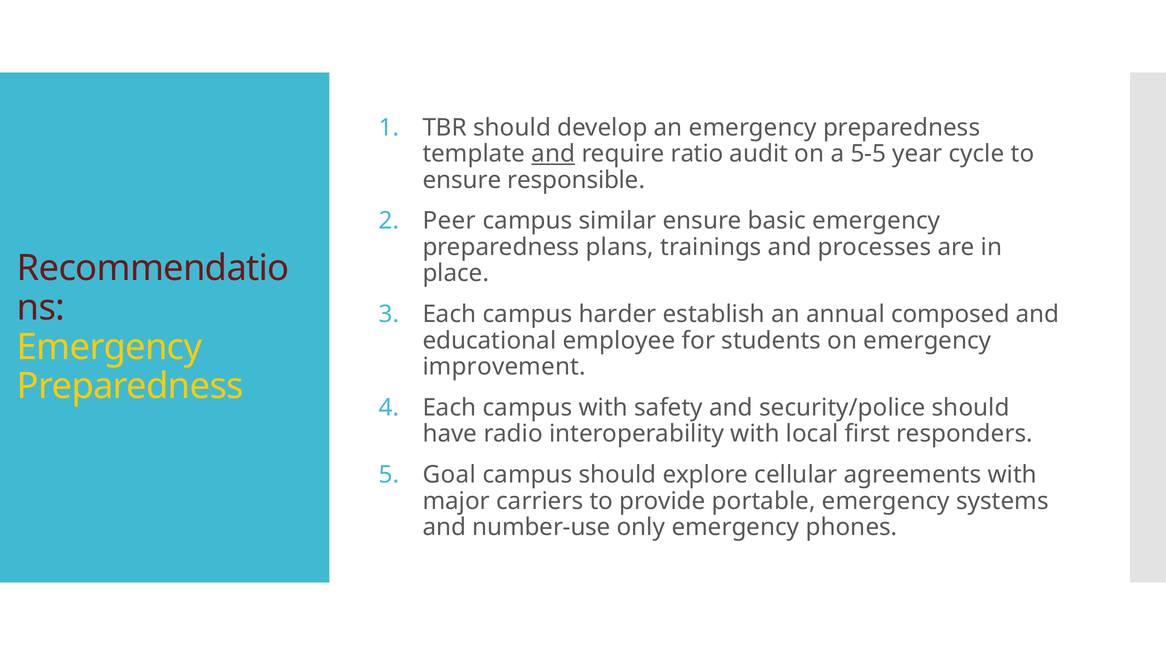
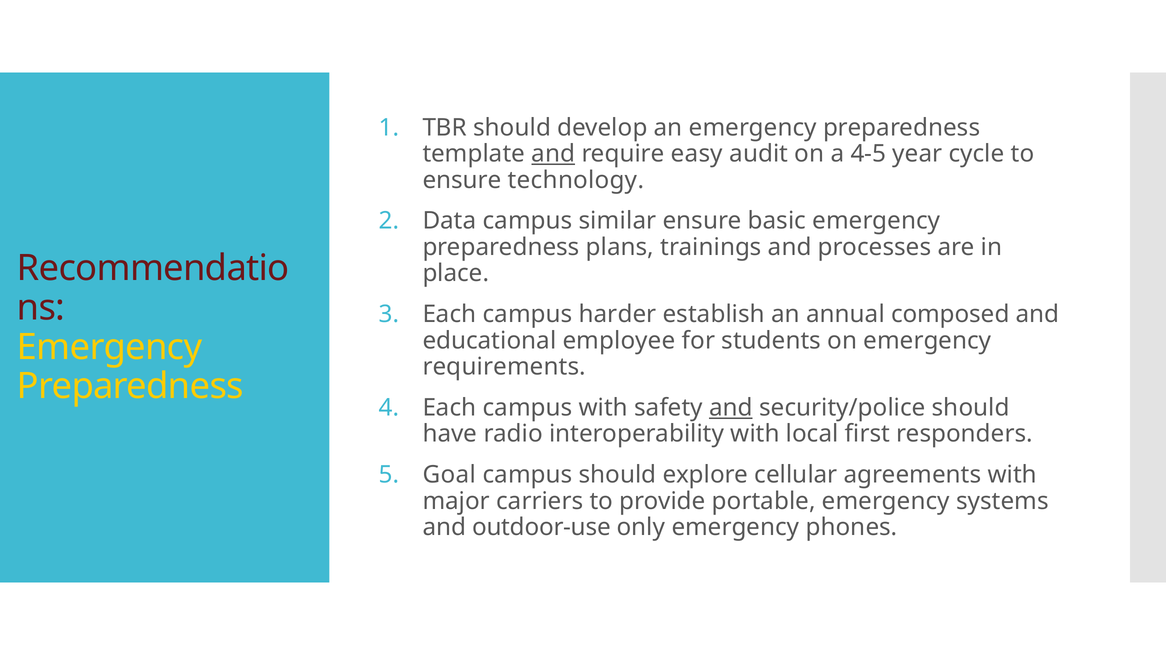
ratio: ratio -> easy
5-5: 5-5 -> 4-5
responsible: responsible -> technology
Peer: Peer -> Data
improvement: improvement -> requirements
and at (731, 408) underline: none -> present
number-use: number-use -> outdoor-use
